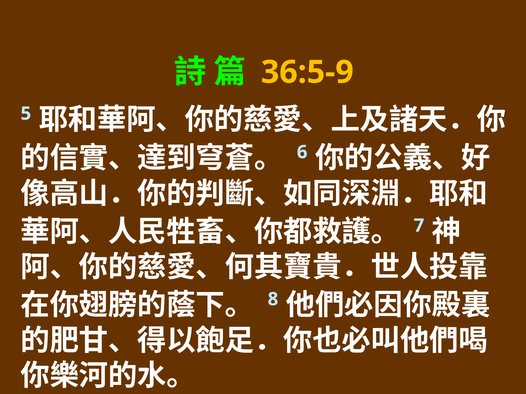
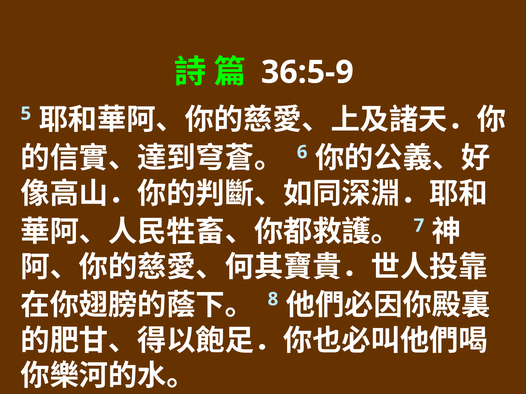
36:5-9 colour: yellow -> white
